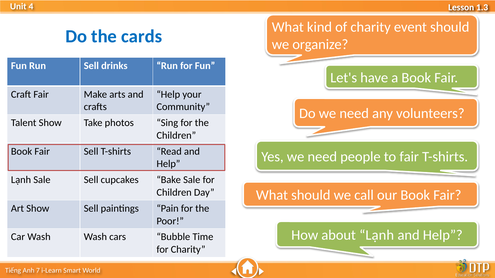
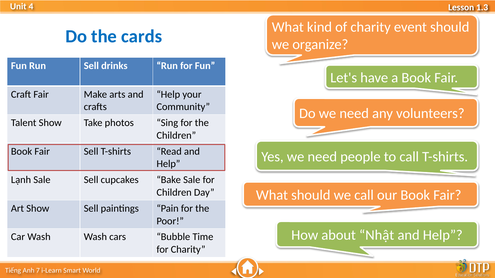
to fair: fair -> call
about Lạnh: Lạnh -> Nhật
